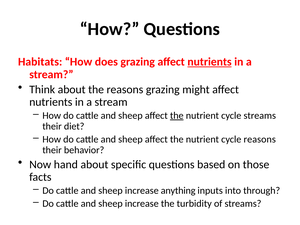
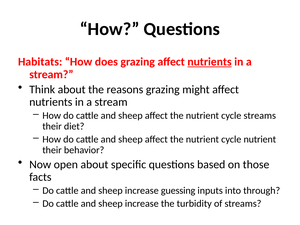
the at (177, 116) underline: present -> none
cycle reasons: reasons -> nutrient
hand: hand -> open
anything: anything -> guessing
